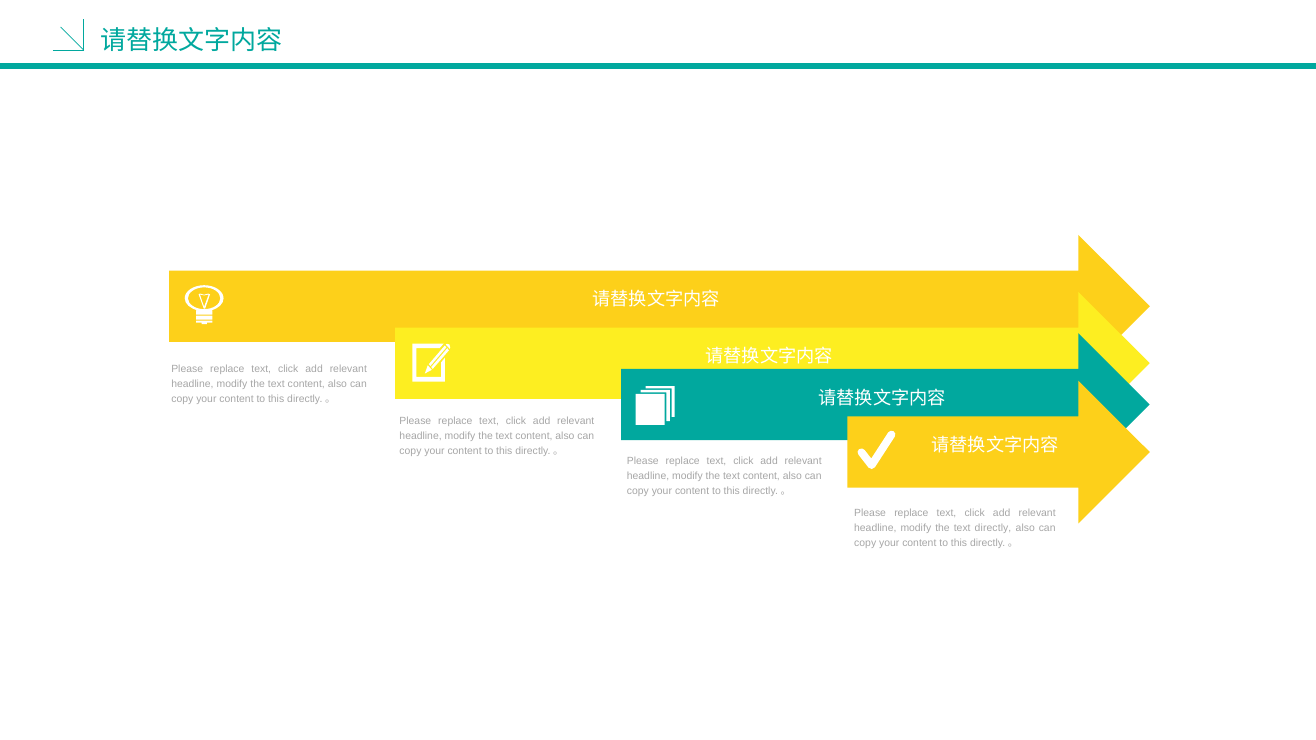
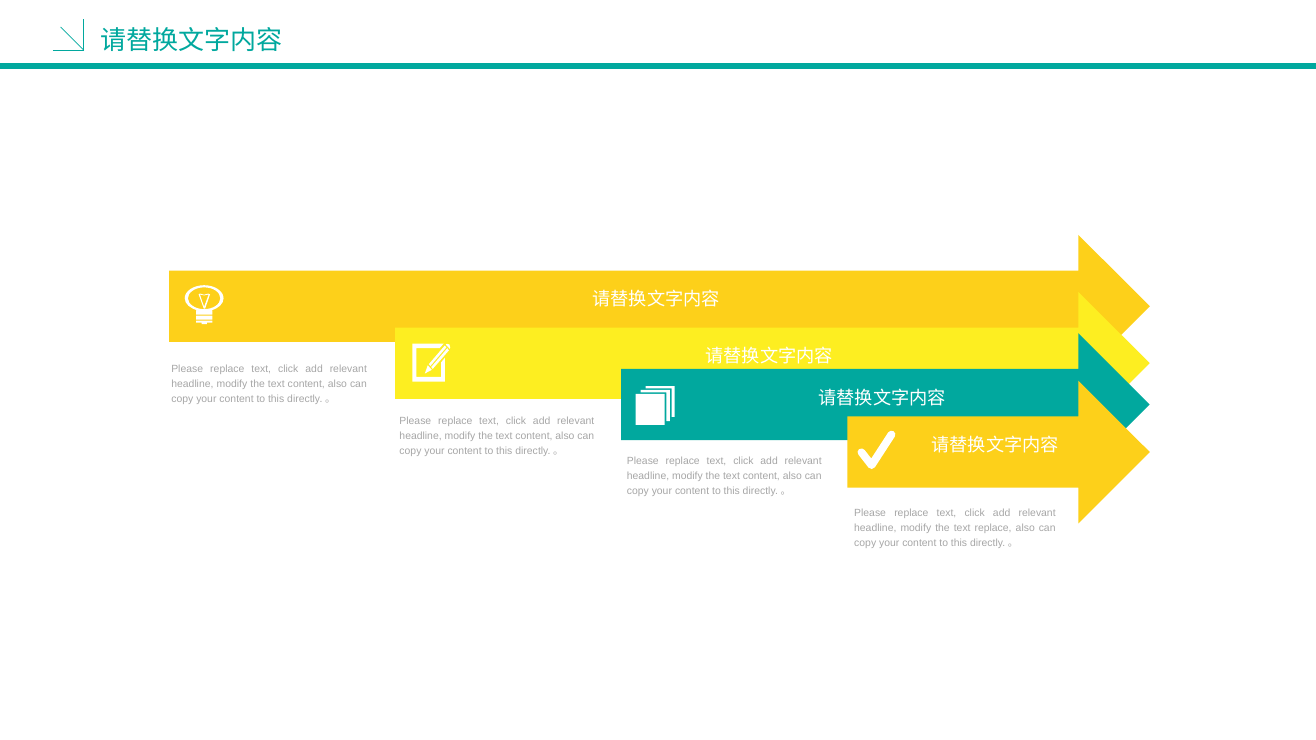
text directly: directly -> replace
